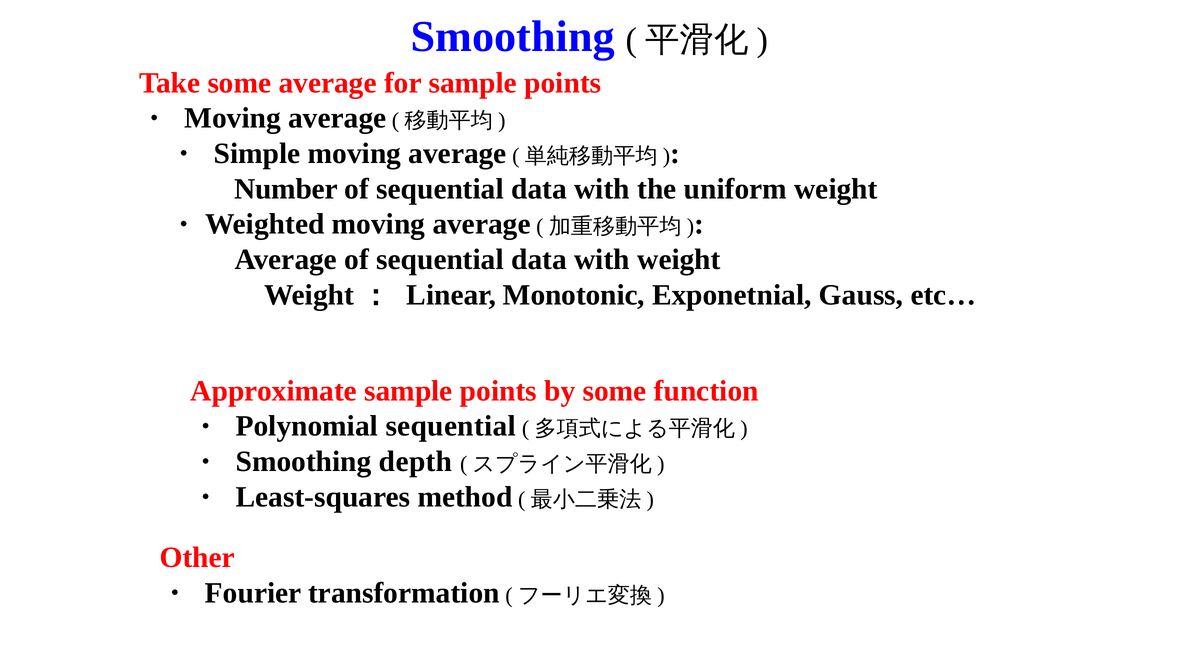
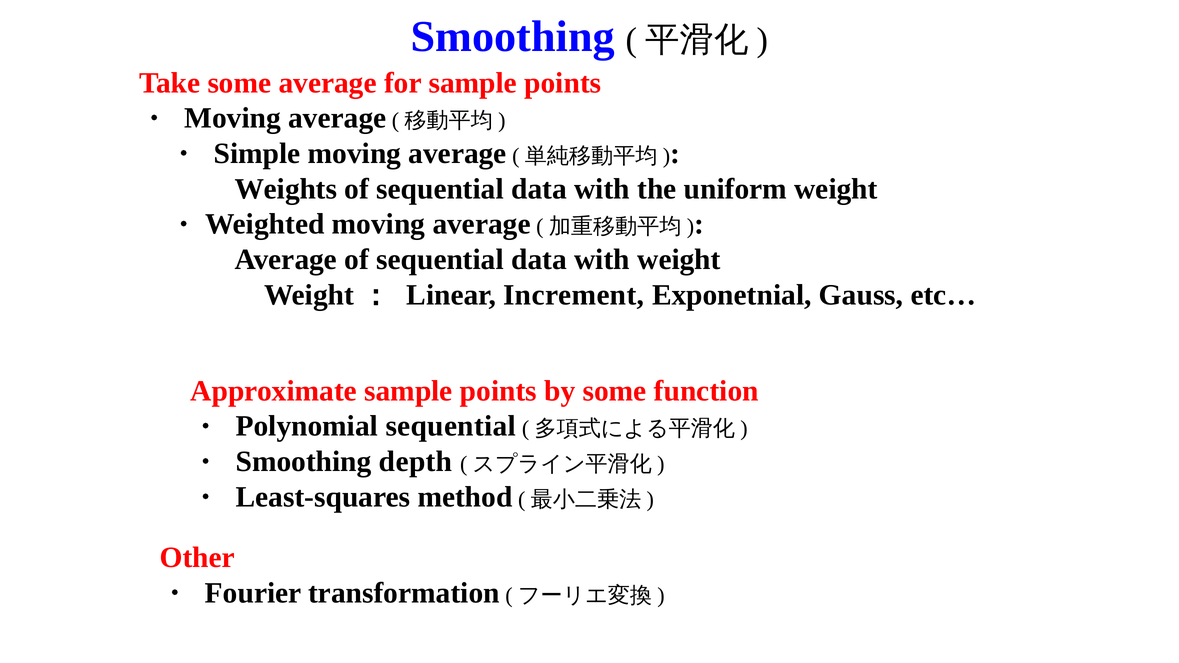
Number: Number -> Weights
Monotonic: Monotonic -> Increment
